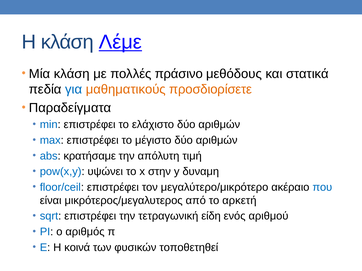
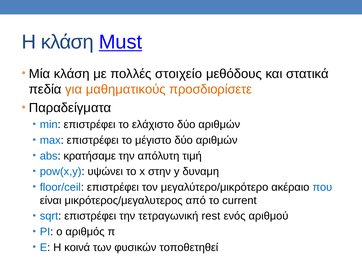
Λέμε: Λέμε -> Must
πράσινο: πράσινο -> στοιχείο
για colour: blue -> orange
αρκετή: αρκετή -> current
είδη: είδη -> rest
